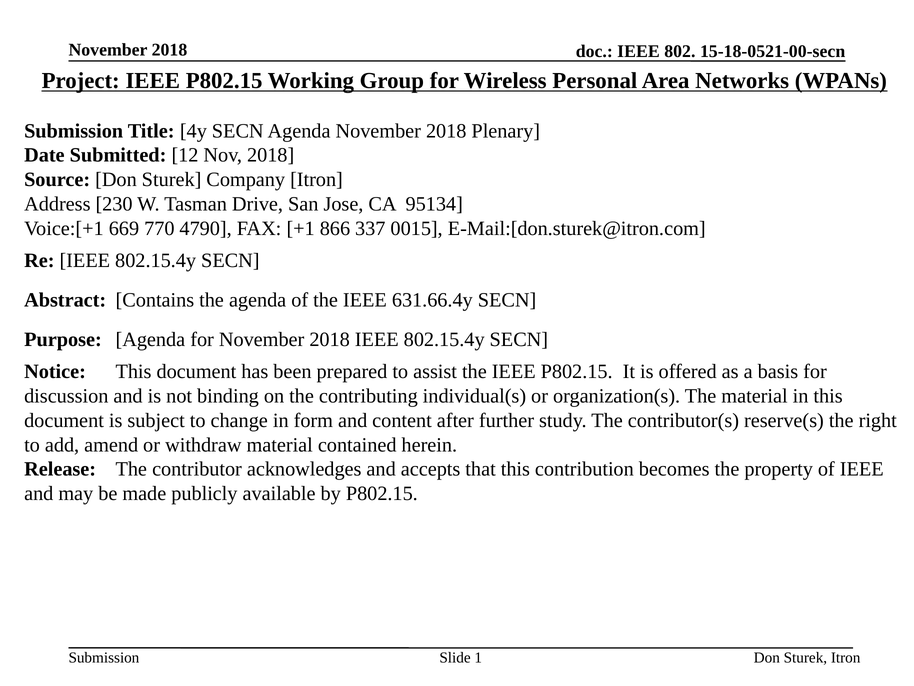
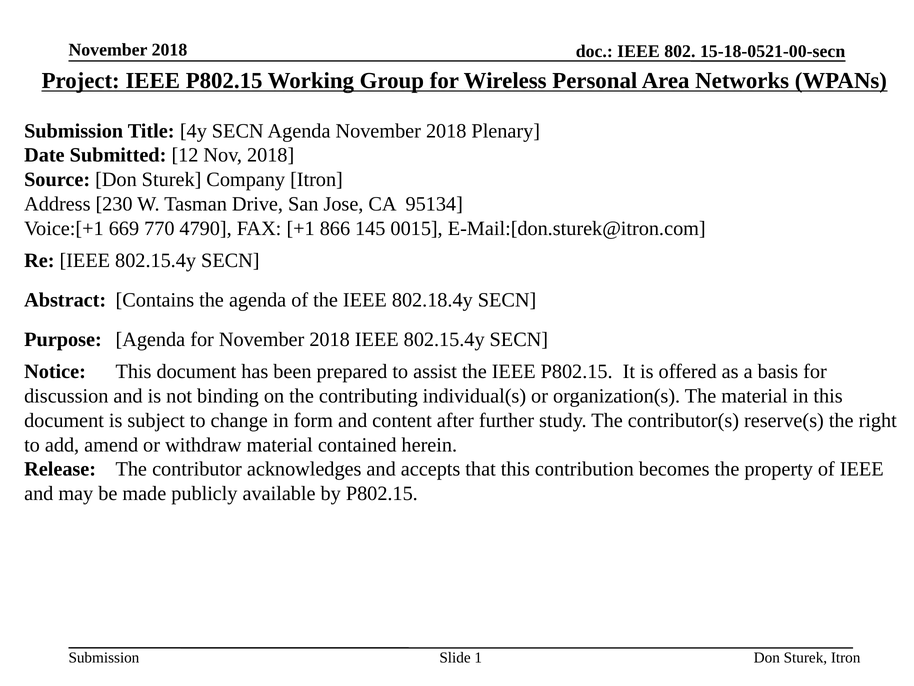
337: 337 -> 145
631.66.4y: 631.66.4y -> 802.18.4y
